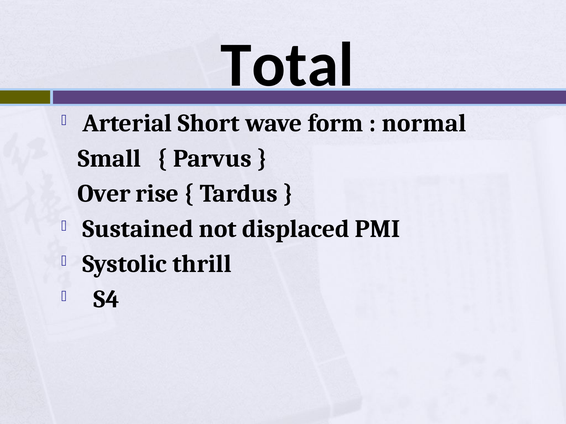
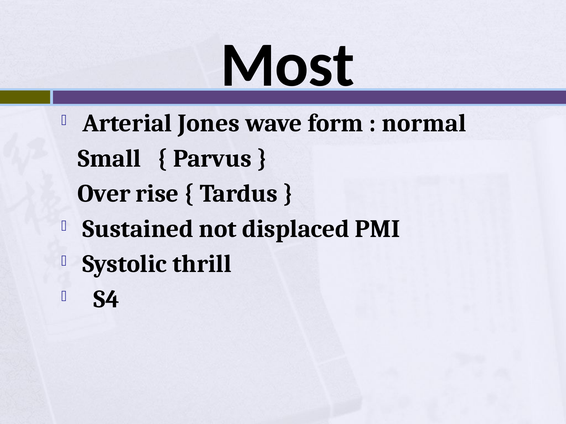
Total: Total -> Most
Short: Short -> Jones
